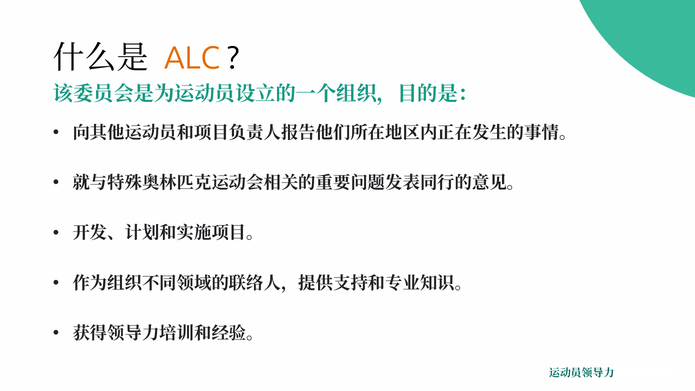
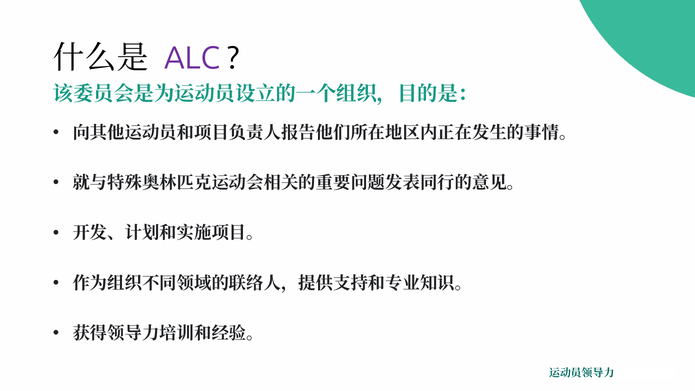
ALC colour: orange -> purple
